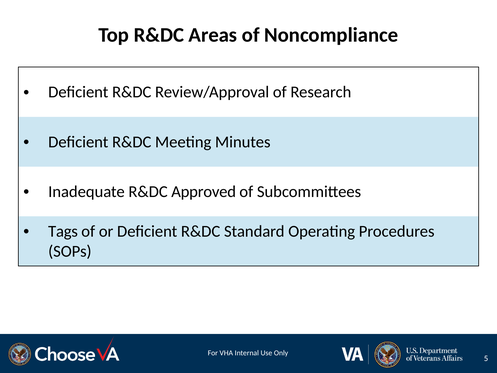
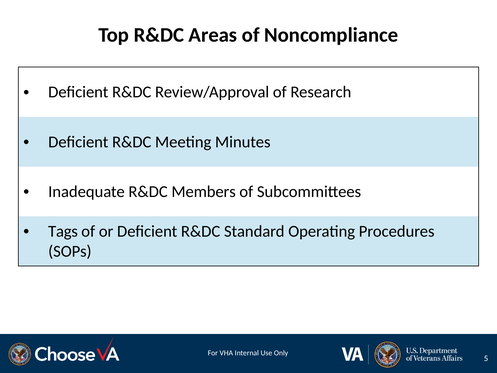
Approved: Approved -> Members
